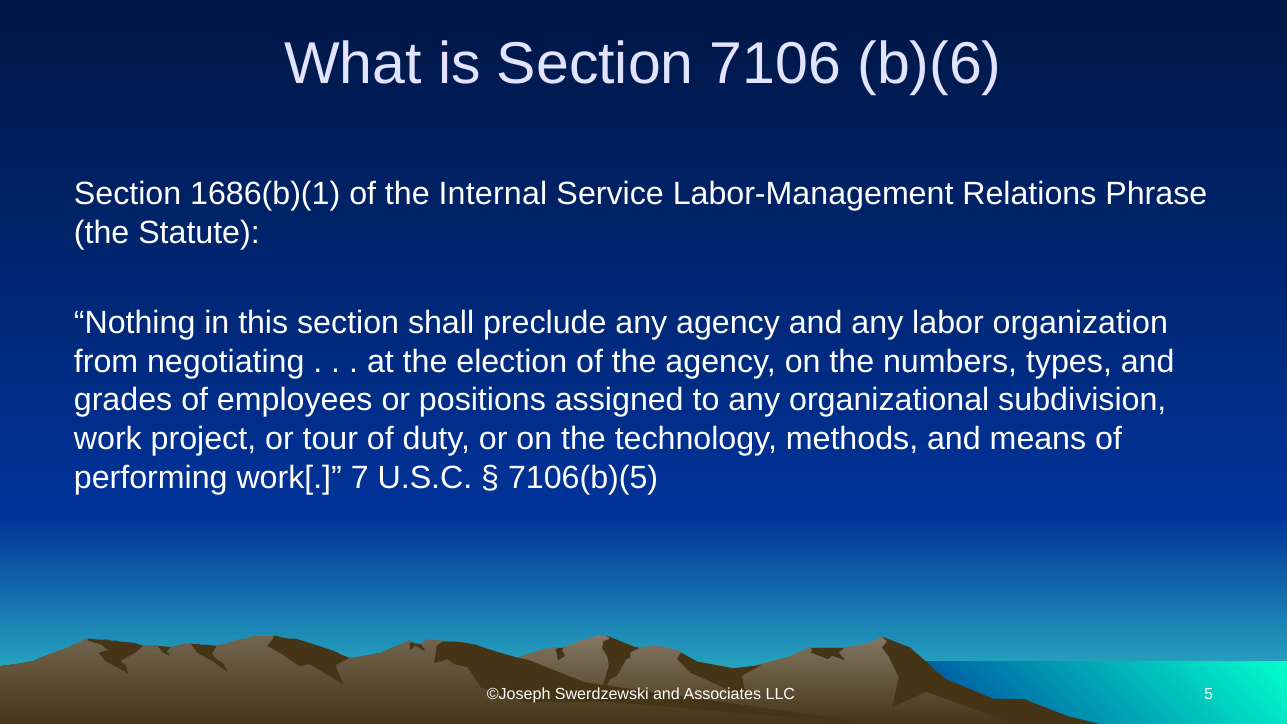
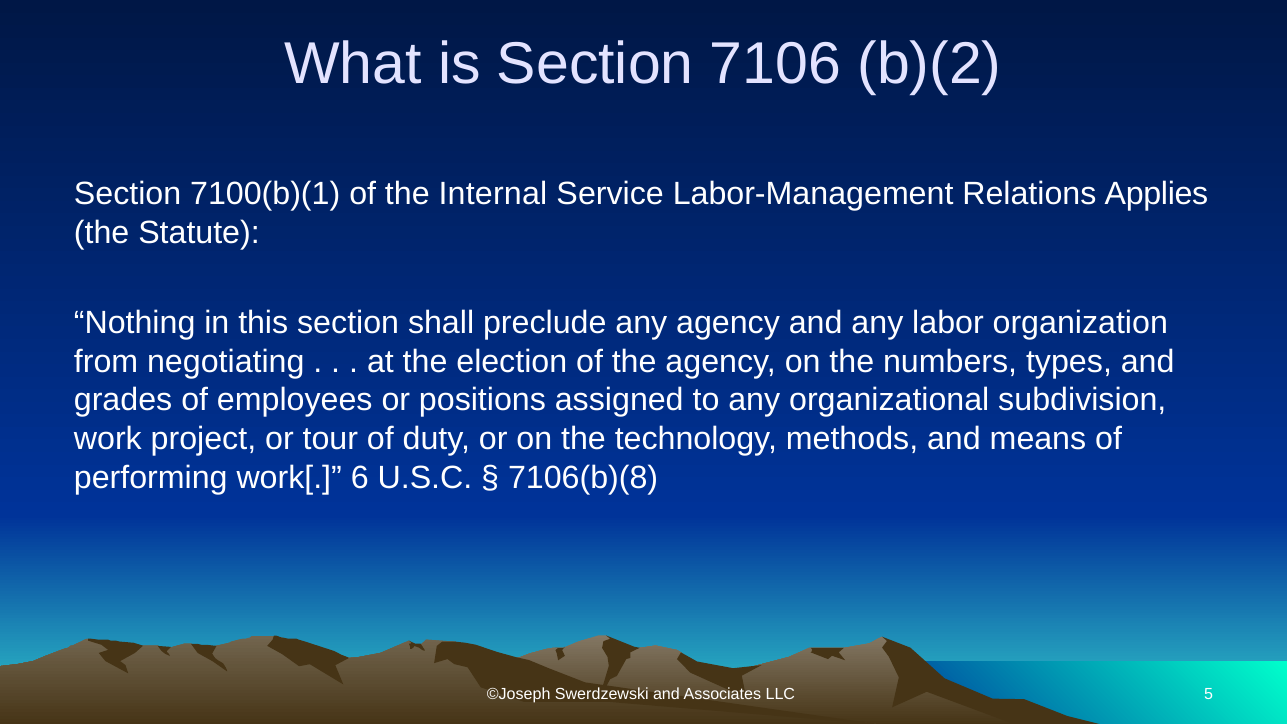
b)(6: b)(6 -> b)(2
1686(b)(1: 1686(b)(1 -> 7100(b)(1
Phrase: Phrase -> Applies
7: 7 -> 6
7106(b)(5: 7106(b)(5 -> 7106(b)(8
